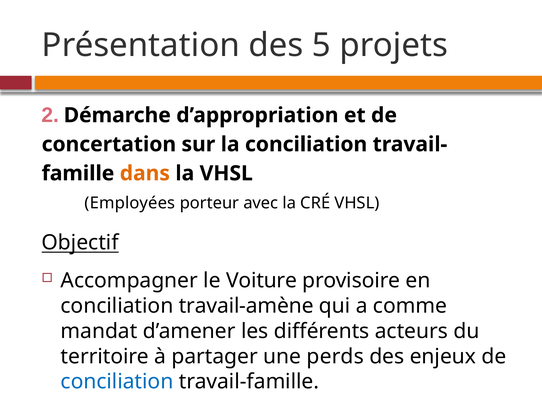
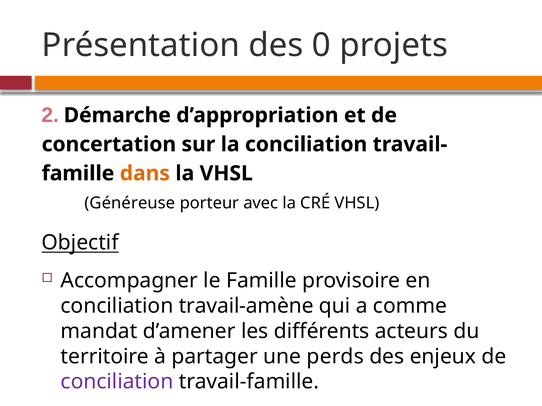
5: 5 -> 0
Employées: Employées -> Généreuse
le Voiture: Voiture -> Famille
conciliation at (117, 382) colour: blue -> purple
